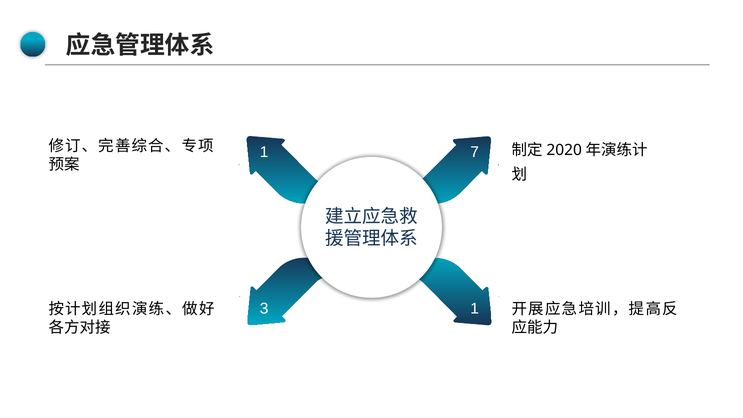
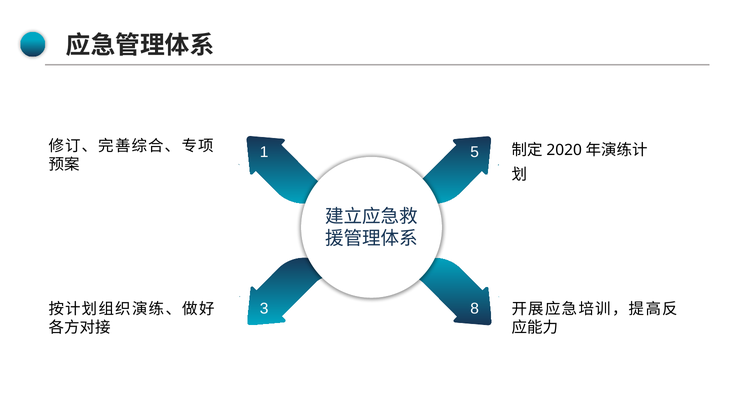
7: 7 -> 5
3 1: 1 -> 8
